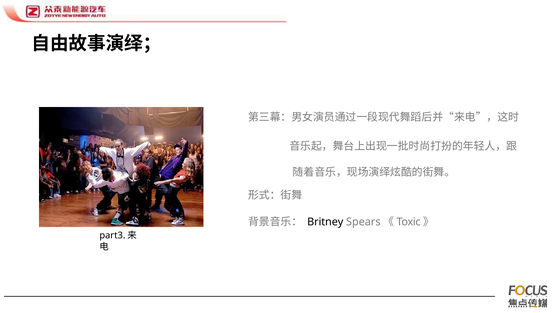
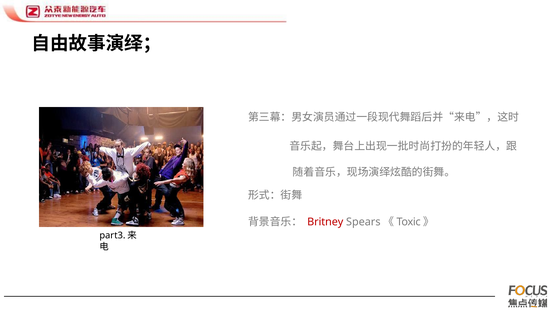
Britney colour: black -> red
